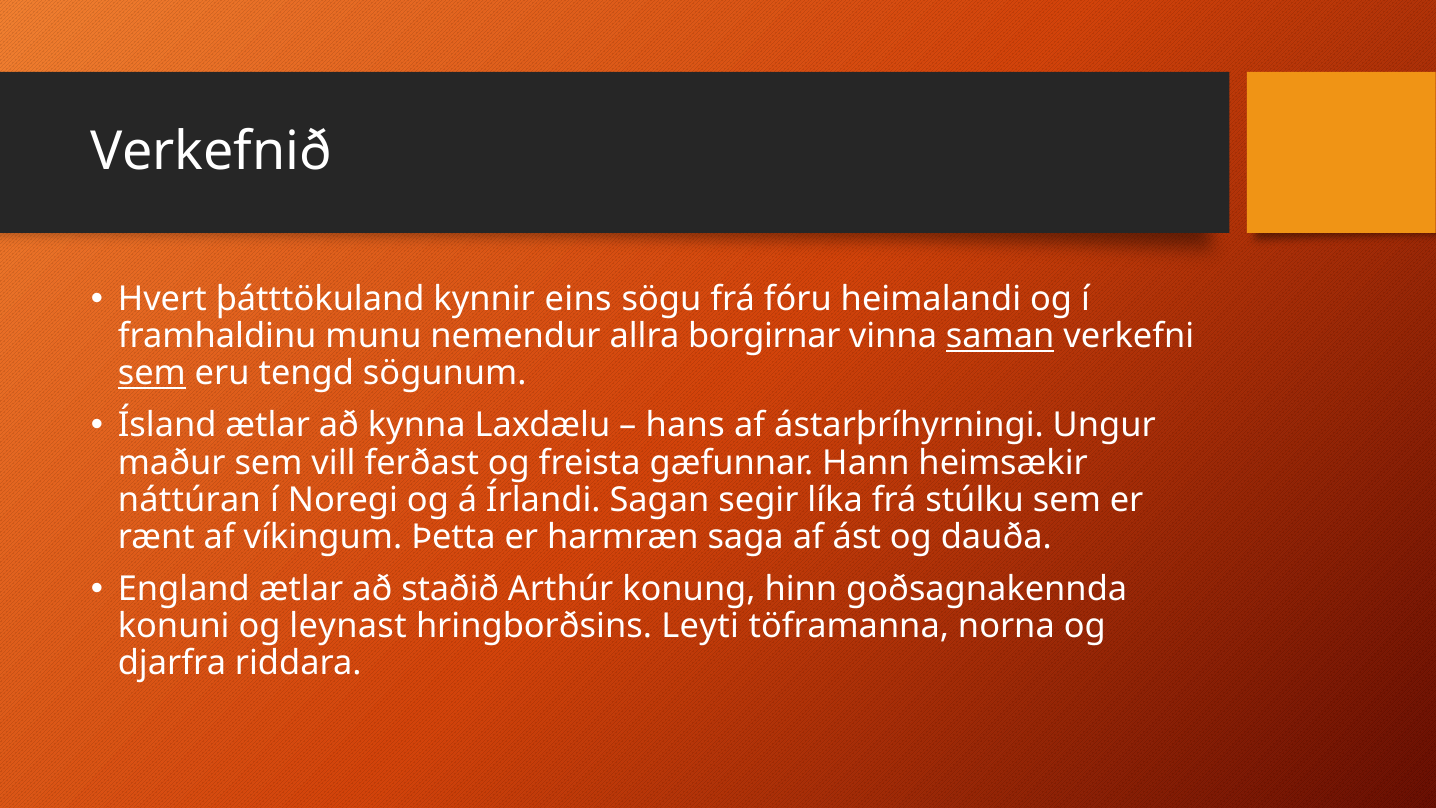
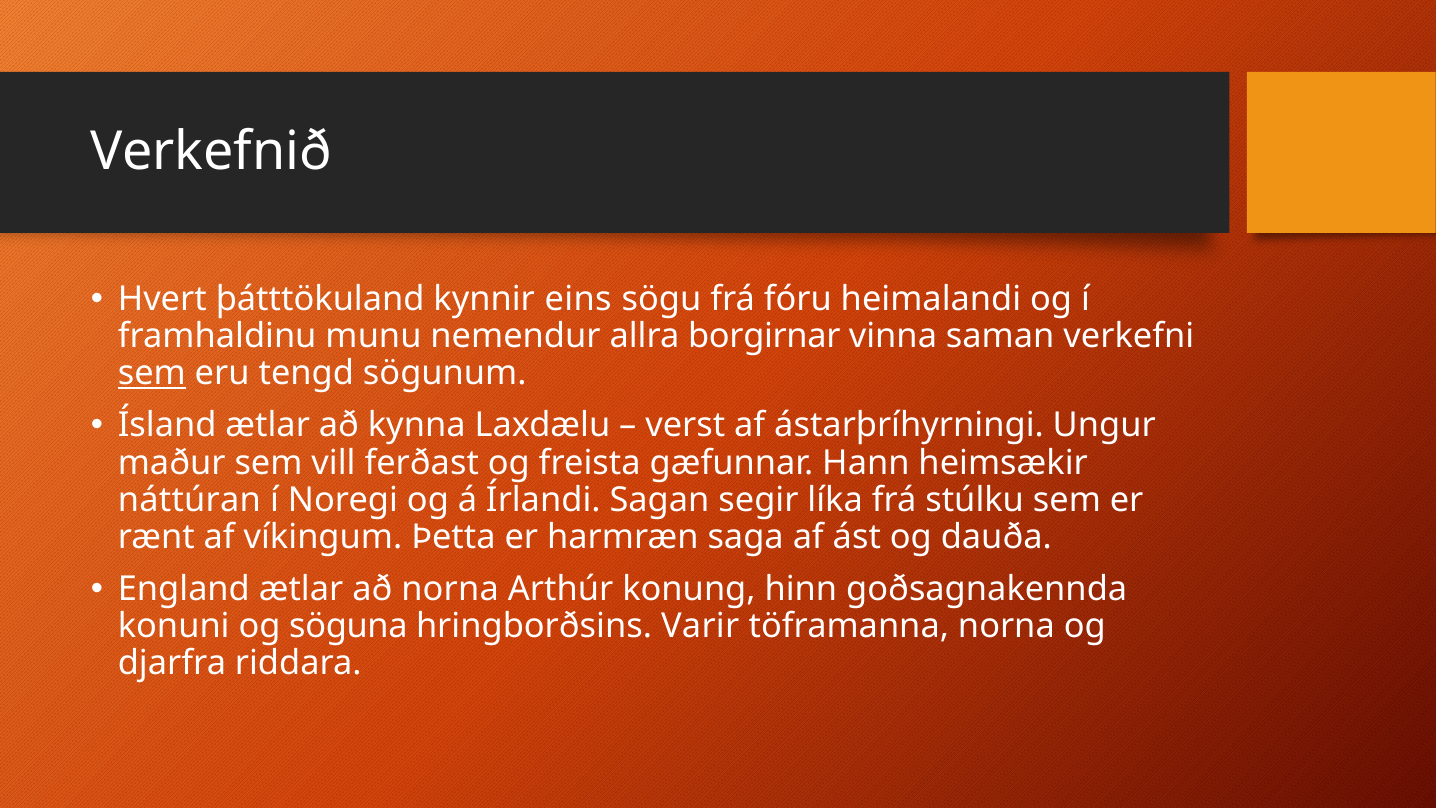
saman underline: present -> none
hans: hans -> verst
að staðið: staðið -> norna
leynast: leynast -> söguna
Leyti: Leyti -> Varir
